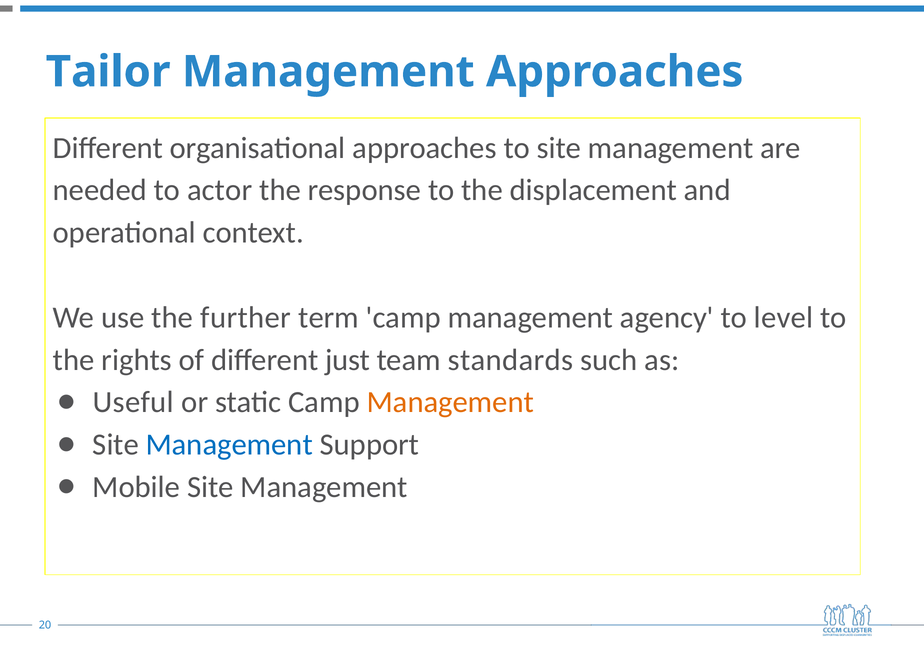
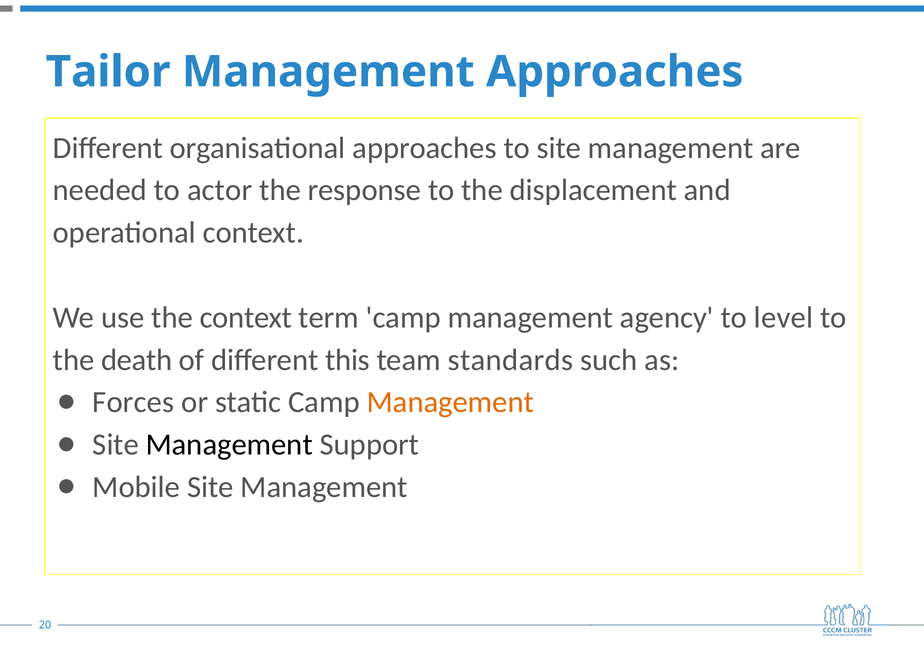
the further: further -> context
rights: rights -> death
just: just -> this
Useful: Useful -> Forces
Management at (229, 445) colour: blue -> black
